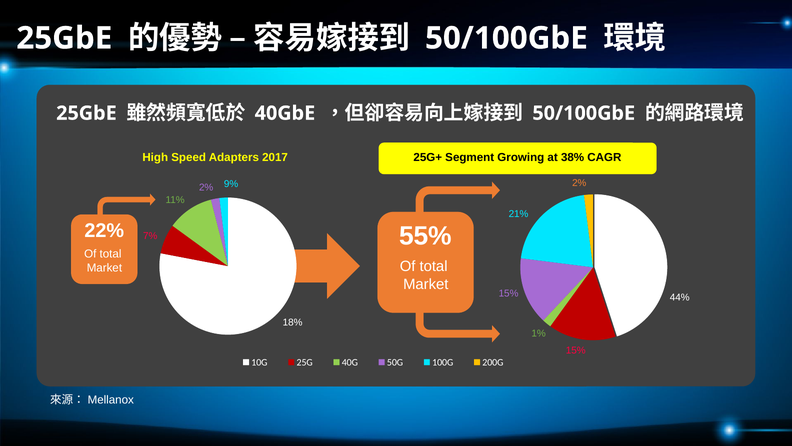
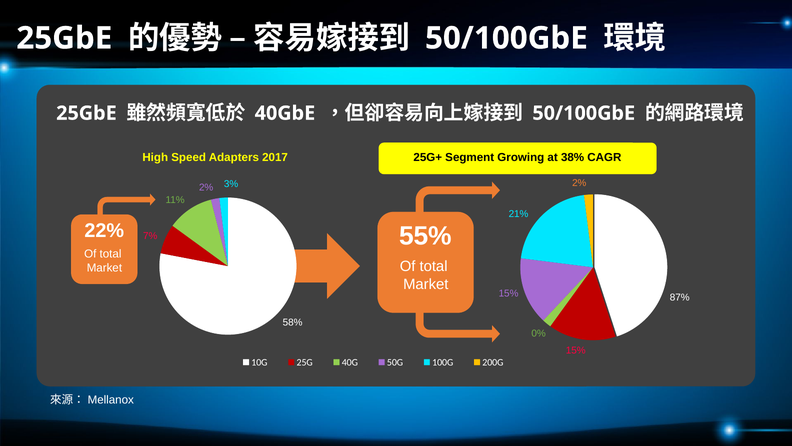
9%: 9% -> 3%
44%: 44% -> 87%
18%: 18% -> 58%
1%: 1% -> 0%
